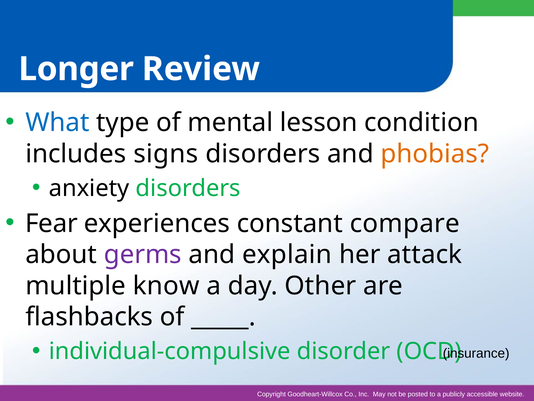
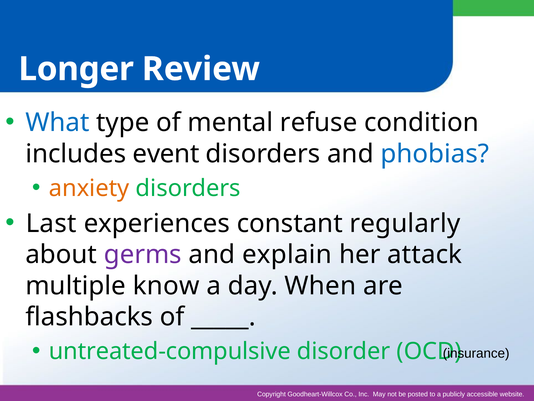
lesson: lesson -> refuse
signs: signs -> event
phobias colour: orange -> blue
anxiety colour: black -> orange
Fear: Fear -> Last
compare: compare -> regularly
Other: Other -> When
individual-compulsive: individual-compulsive -> untreated-compulsive
